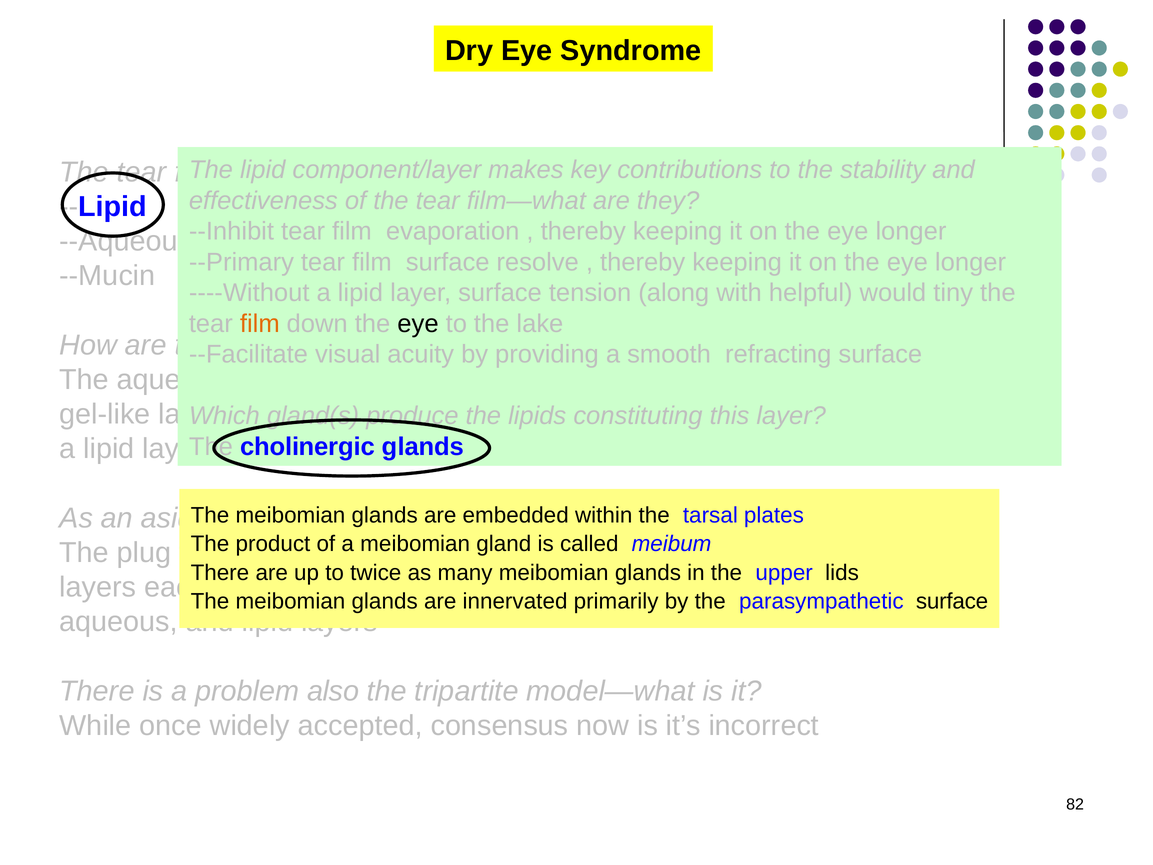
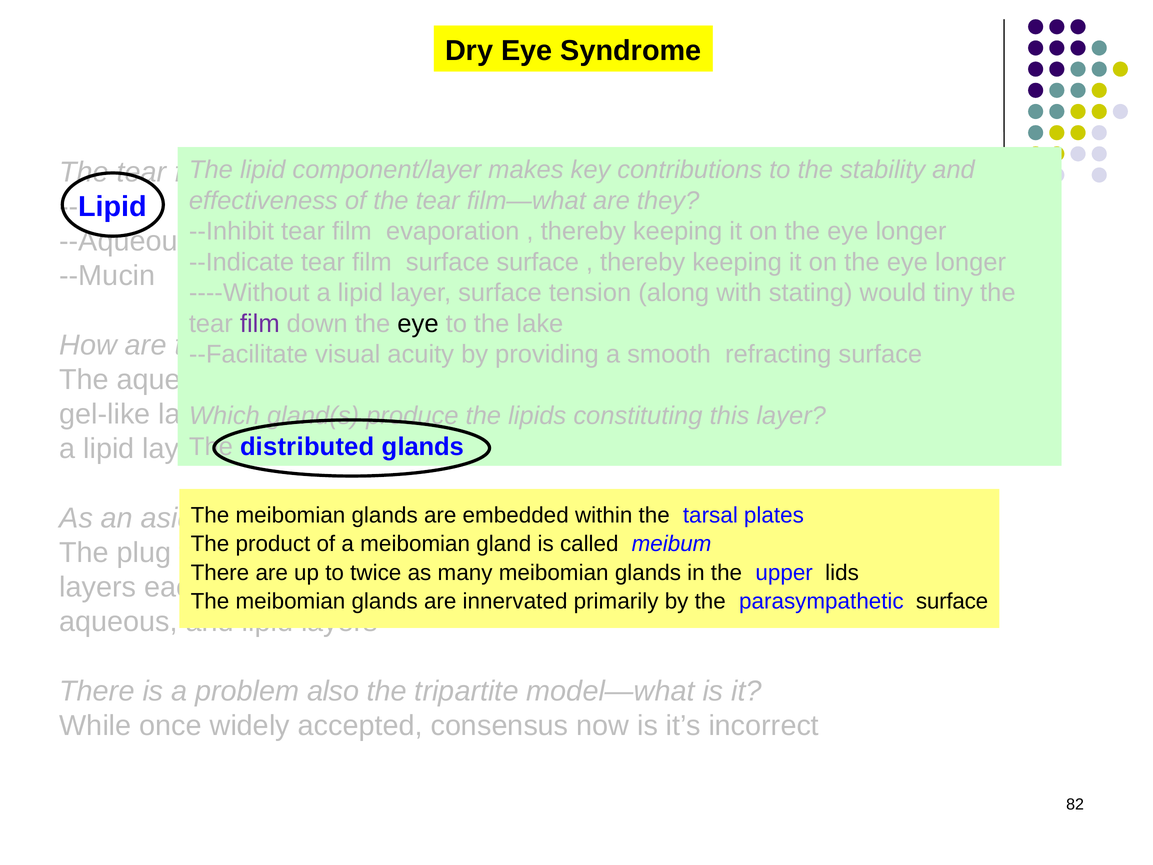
--Primary: --Primary -> --Indicate
surface resolve: resolve -> surface
helpful: helpful -> stating
film at (260, 324) colour: orange -> purple
cholinergic: cholinergic -> distributed
